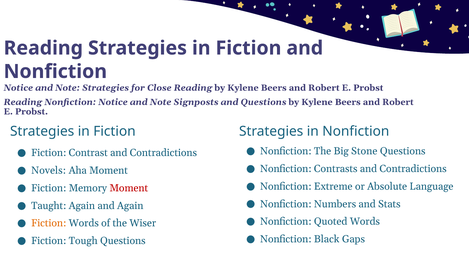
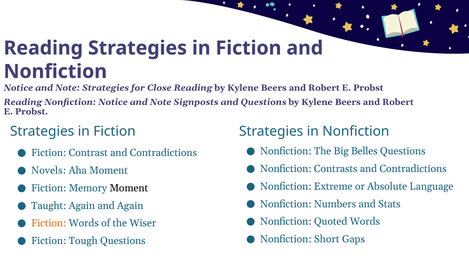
Stone: Stone -> Belles
Moment at (129, 188) colour: red -> black
Black: Black -> Short
